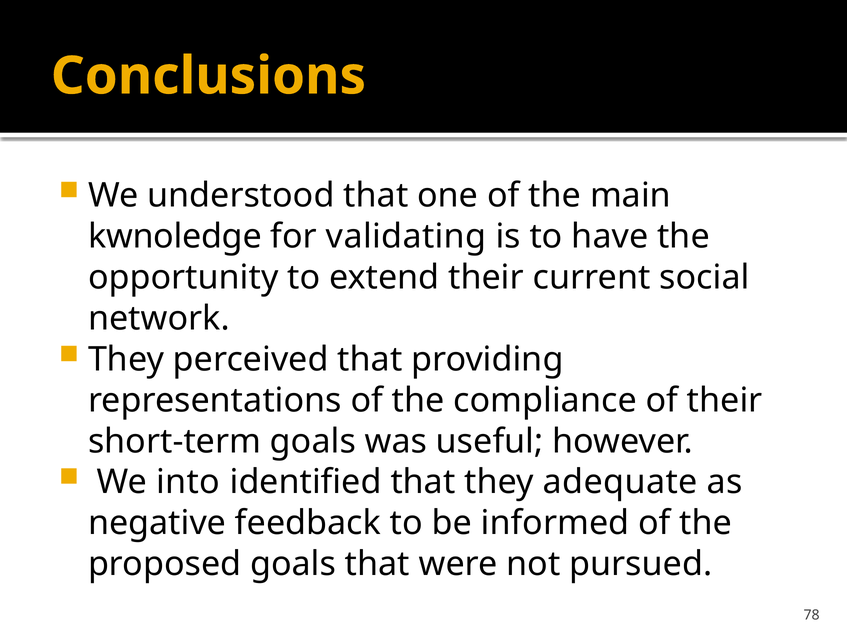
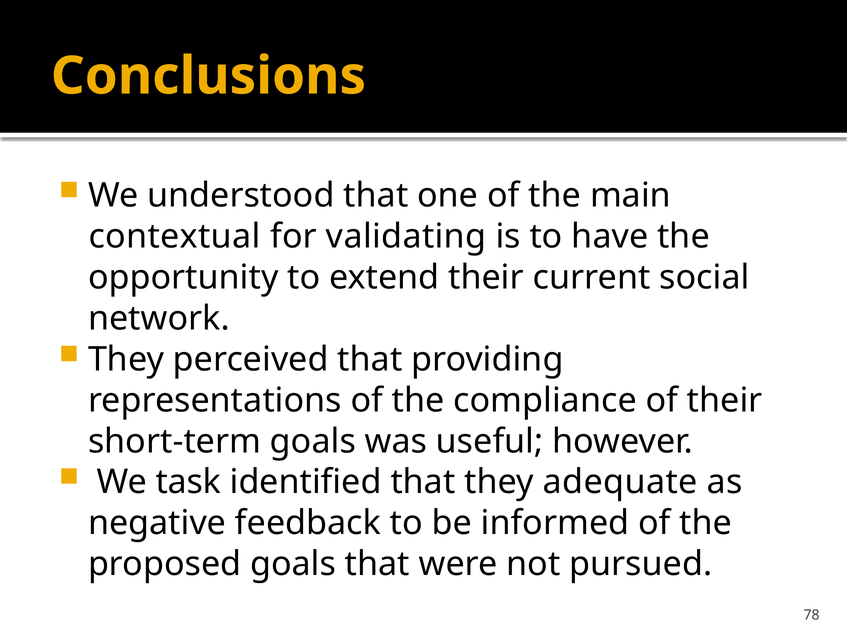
kwnoledge: kwnoledge -> contextual
into: into -> task
